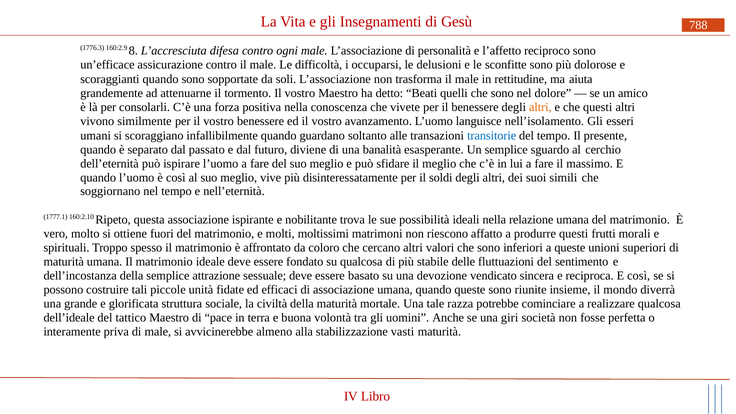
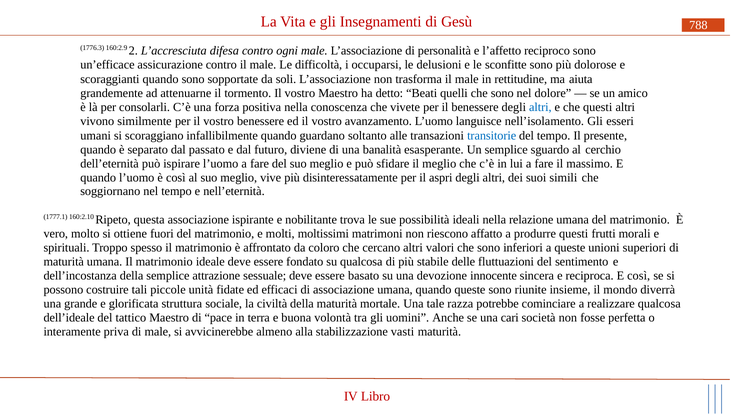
8: 8 -> 2
altri at (540, 107) colour: orange -> blue
soldi: soldi -> aspri
vendicato: vendicato -> innocente
giri: giri -> cari
